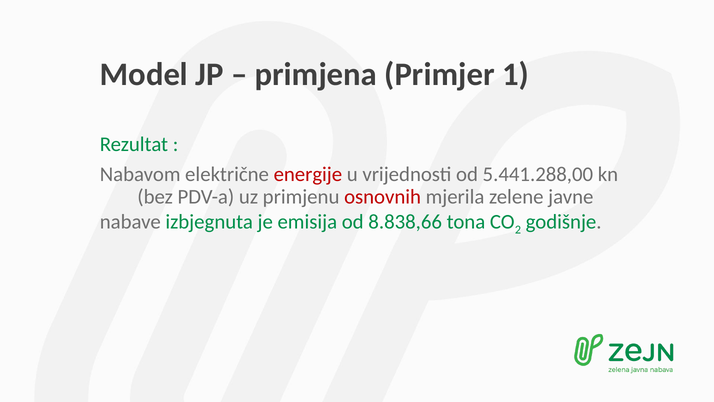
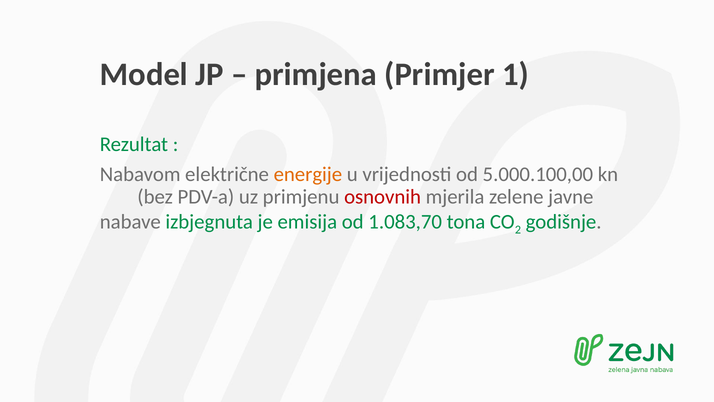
energije colour: red -> orange
5.441.288,00: 5.441.288,00 -> 5.000.100,00
8.838,66: 8.838,66 -> 1.083,70
